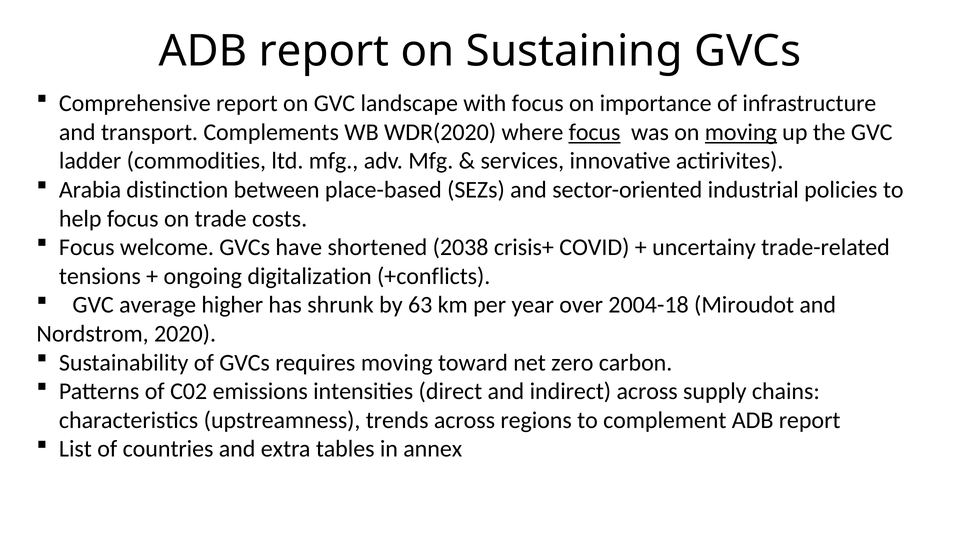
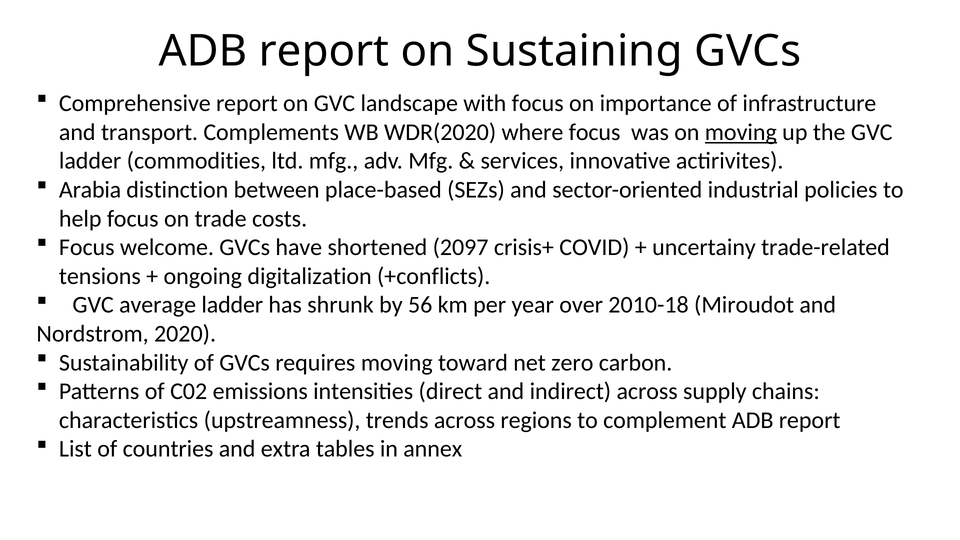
focus at (595, 132) underline: present -> none
2038: 2038 -> 2097
average higher: higher -> ladder
63: 63 -> 56
2004-18: 2004-18 -> 2010-18
